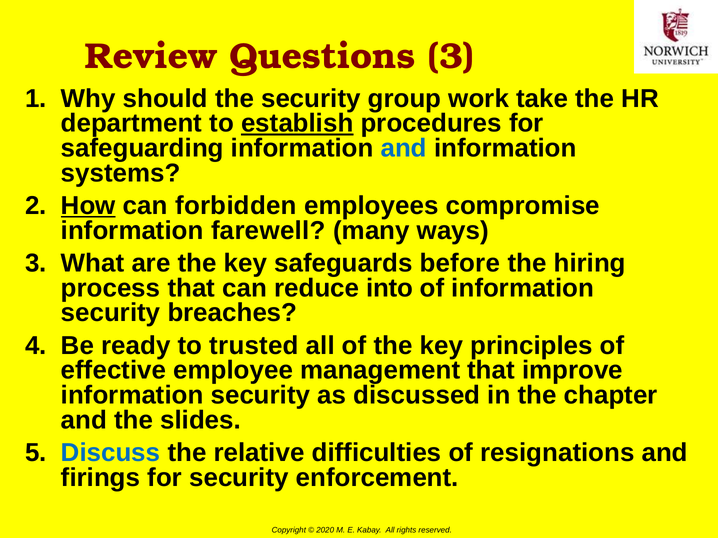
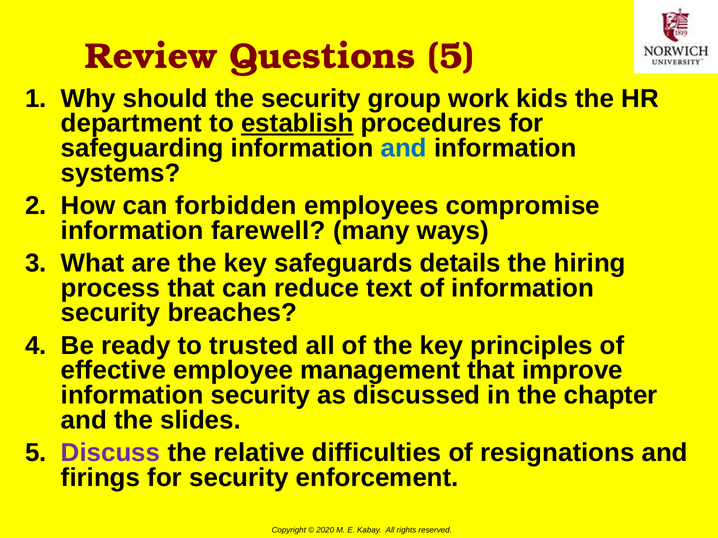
Questions 3: 3 -> 5
take: take -> kids
How underline: present -> none
before: before -> details
into: into -> text
Discuss colour: blue -> purple
